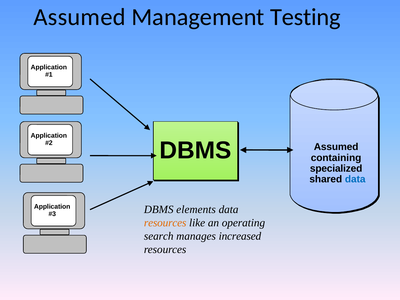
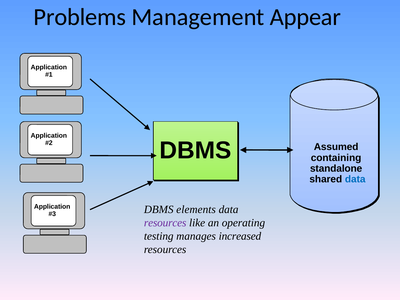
Assumed at (80, 17): Assumed -> Problems
Testing: Testing -> Appear
specialized: specialized -> standalone
resources at (165, 223) colour: orange -> purple
search: search -> testing
